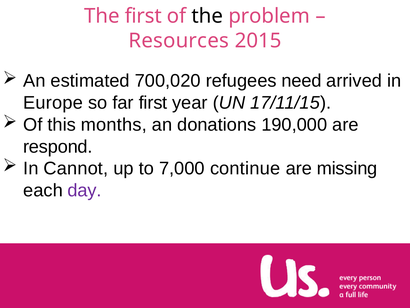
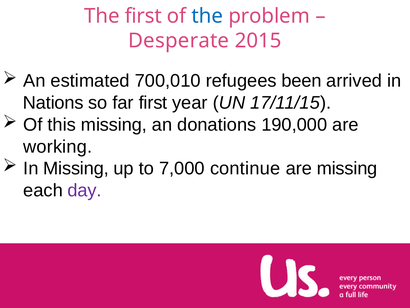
the at (207, 16) colour: black -> blue
Resources: Resources -> Desperate
700,020: 700,020 -> 700,010
need: need -> been
Europe: Europe -> Nations
this months: months -> missing
respond: respond -> working
In Cannot: Cannot -> Missing
